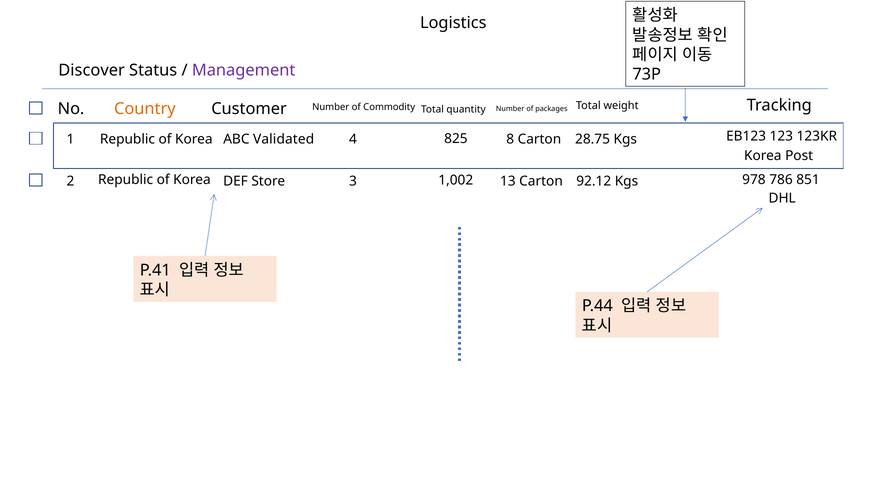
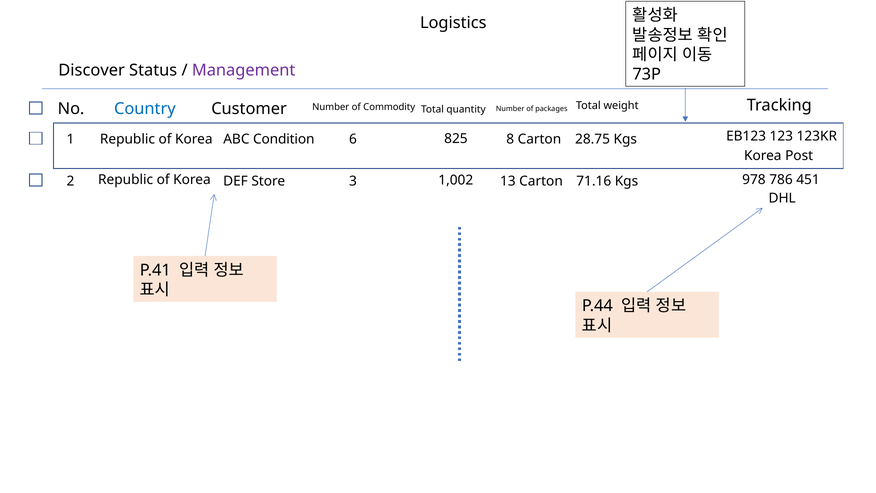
Country colour: orange -> blue
Validated: Validated -> Condition
4: 4 -> 6
851: 851 -> 451
92.12: 92.12 -> 71.16
